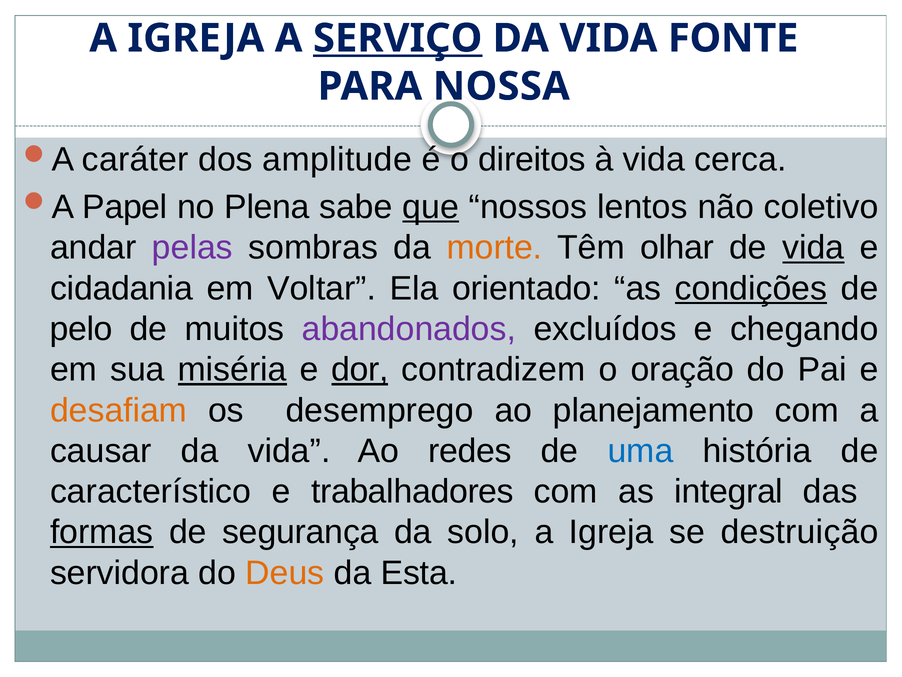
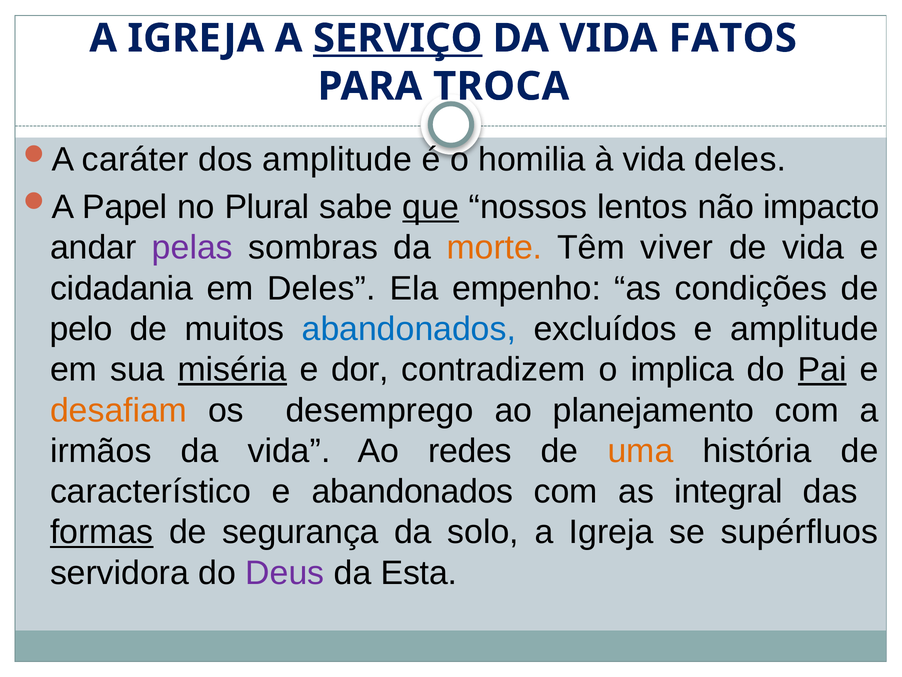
FONTE: FONTE -> FATOS
NOSSA: NOSSA -> TROCA
direitos: direitos -> homilia
vida cerca: cerca -> deles
Plena: Plena -> Plural
coletivo: coletivo -> impacto
olhar: olhar -> viver
vida at (813, 248) underline: present -> none
em Voltar: Voltar -> Deles
orientado: orientado -> empenho
condições underline: present -> none
abandonados at (409, 329) colour: purple -> blue
e chegando: chegando -> amplitude
dor underline: present -> none
oração: oração -> implica
Pai underline: none -> present
causar: causar -> irmãos
uma colour: blue -> orange
e trabalhadores: trabalhadores -> abandonados
destruição: destruição -> supérfluos
Deus colour: orange -> purple
